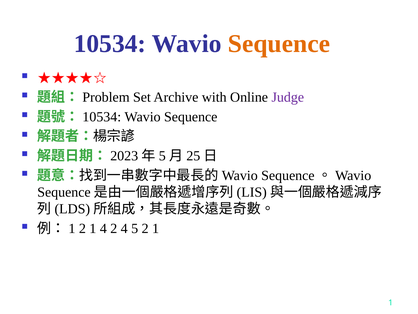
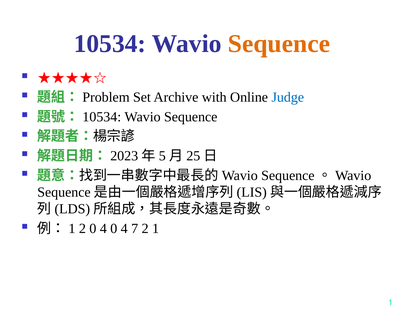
Judge colour: purple -> blue
1 at (93, 228): 1 -> 0
4 2: 2 -> 0
5: 5 -> 7
